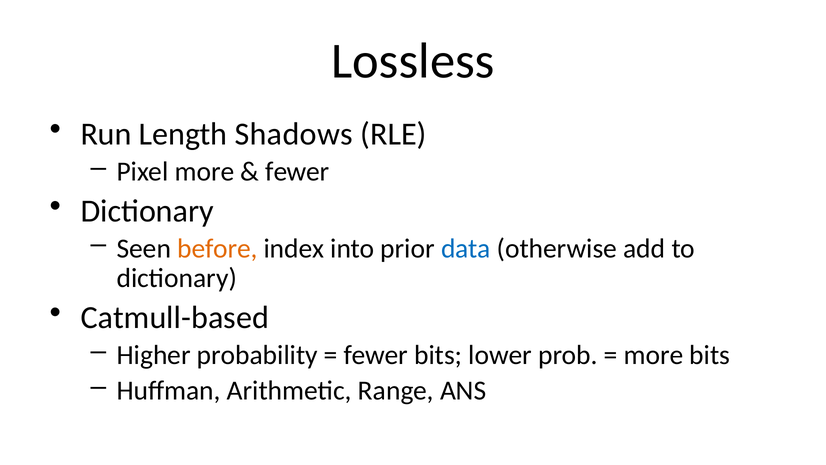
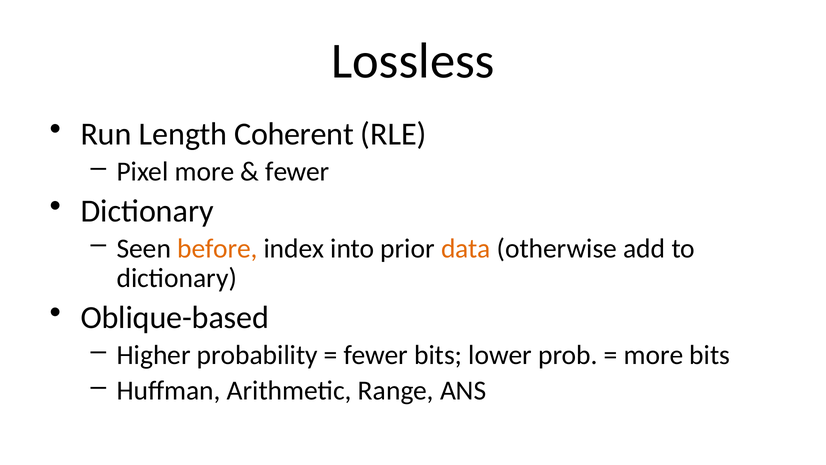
Shadows: Shadows -> Coherent
data colour: blue -> orange
Catmull-based: Catmull-based -> Oblique-based
